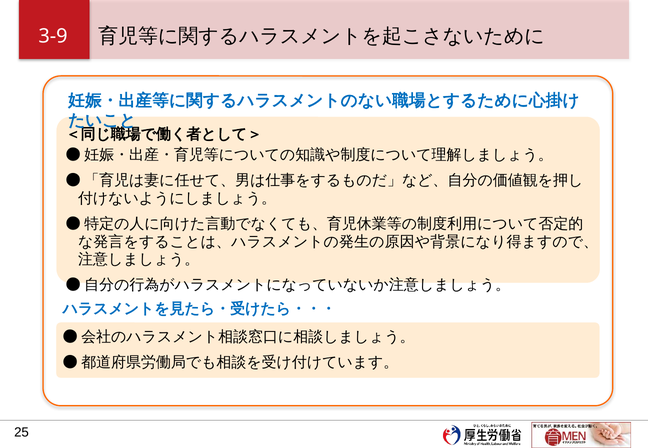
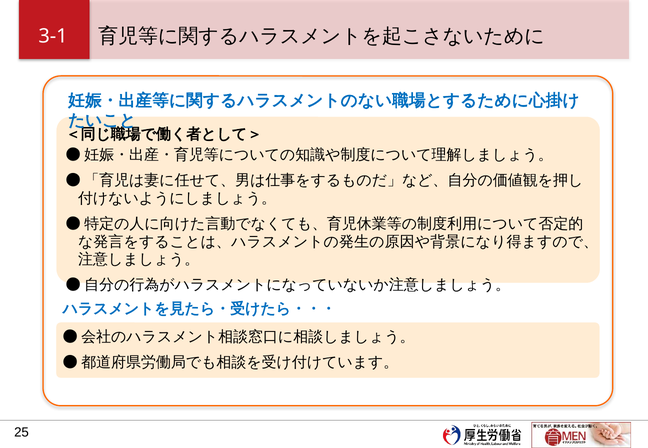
3-9: 3-9 -> 3-1
